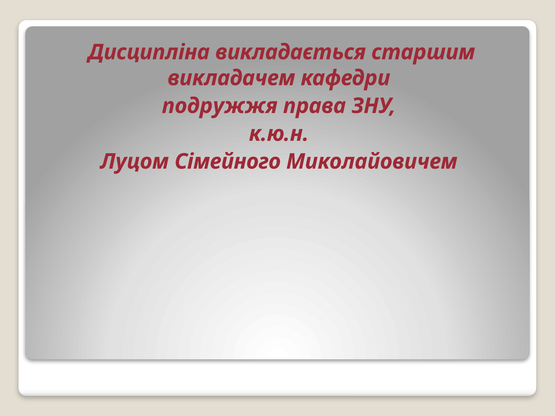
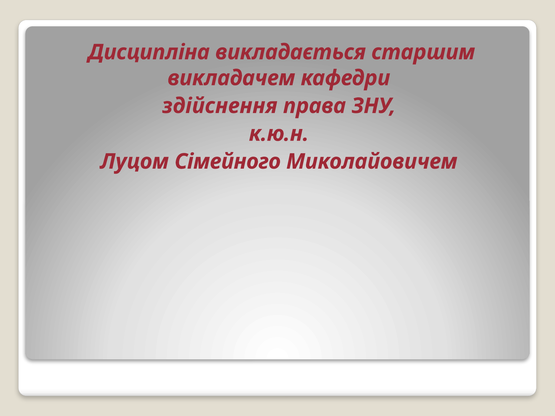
подружжя: подружжя -> здійснення
